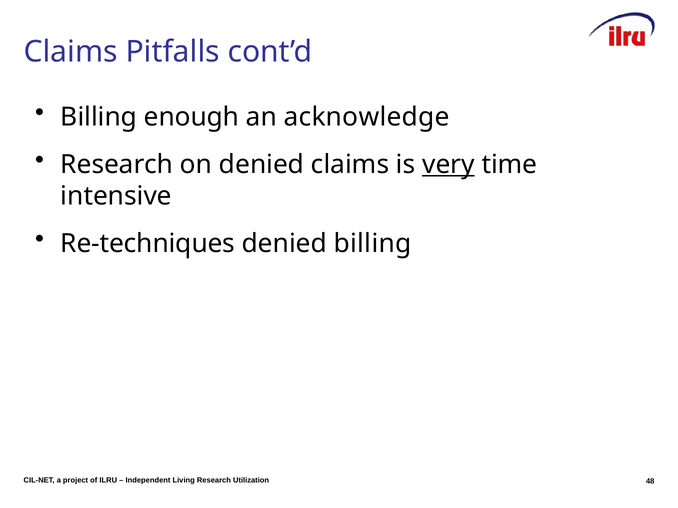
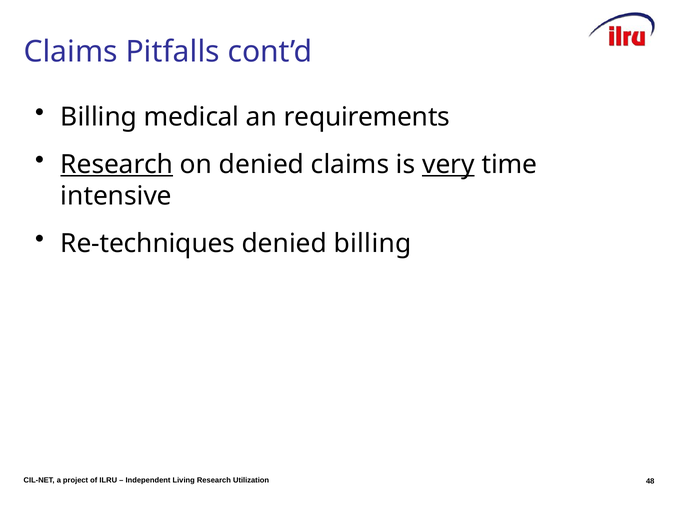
enough: enough -> medical
acknowledge: acknowledge -> requirements
Research at (117, 165) underline: none -> present
